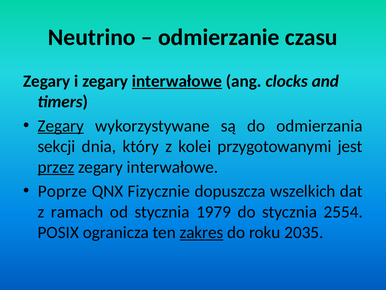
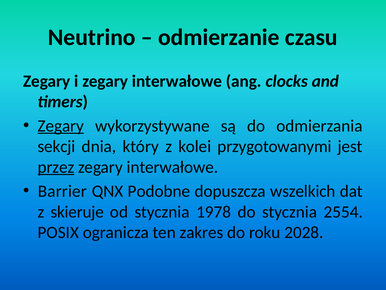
interwałowe at (177, 81) underline: present -> none
Poprze: Poprze -> Barrier
Fizycznie: Fizycznie -> Podobne
ramach: ramach -> skieruje
1979: 1979 -> 1978
zakres underline: present -> none
2035: 2035 -> 2028
